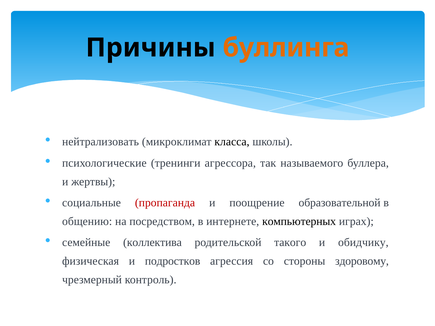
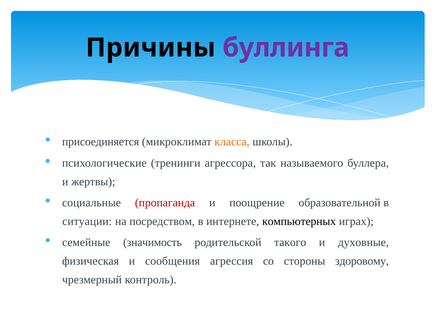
буллинга colour: orange -> purple
нейтрализовать: нейтрализовать -> присоединяется
класса colour: black -> orange
общению: общению -> ситуации
коллектива: коллектива -> значимость
обидчику: обидчику -> духовные
подростков: подростков -> сообщения
